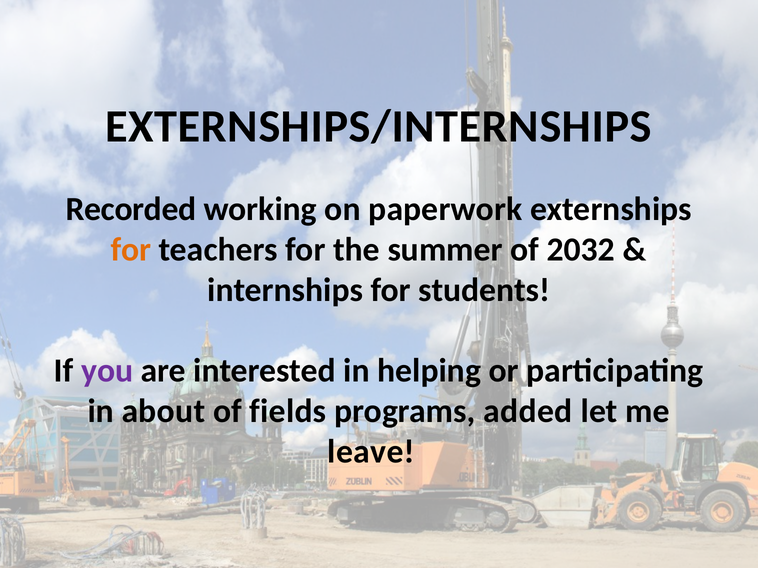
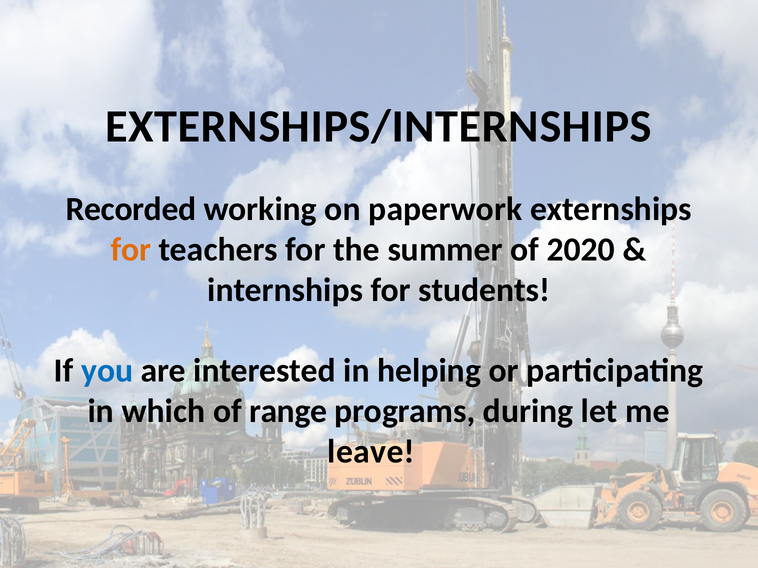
2032: 2032 -> 2020
you colour: purple -> blue
about: about -> which
fields: fields -> range
added: added -> during
